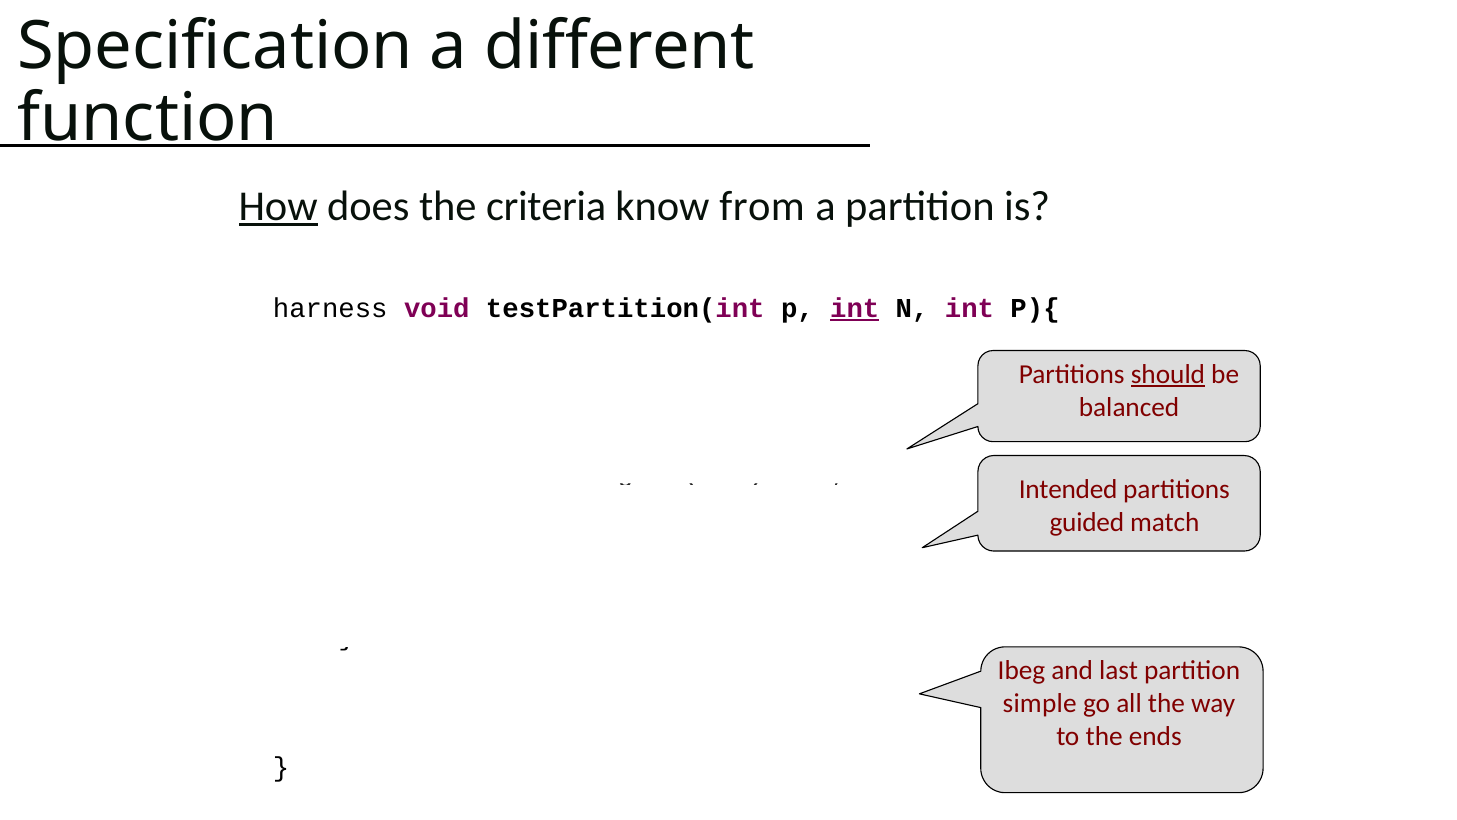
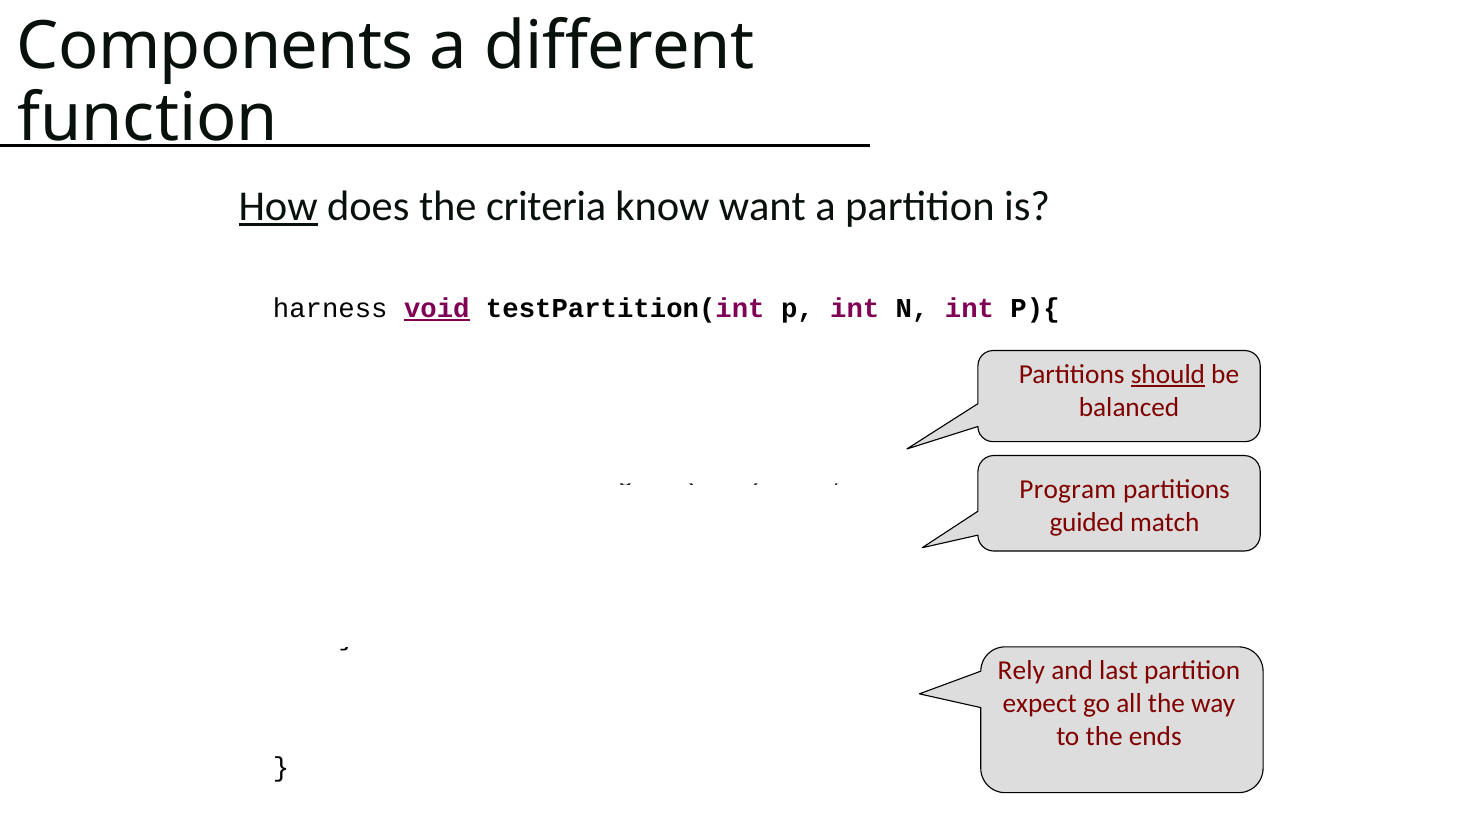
Specification: Specification -> Components
from: from -> want
void underline: none -> present
int at (855, 308) underline: present -> none
Intended: Intended -> Program
Ibeg at (1021, 670): Ibeg -> Rely
simple: simple -> expect
